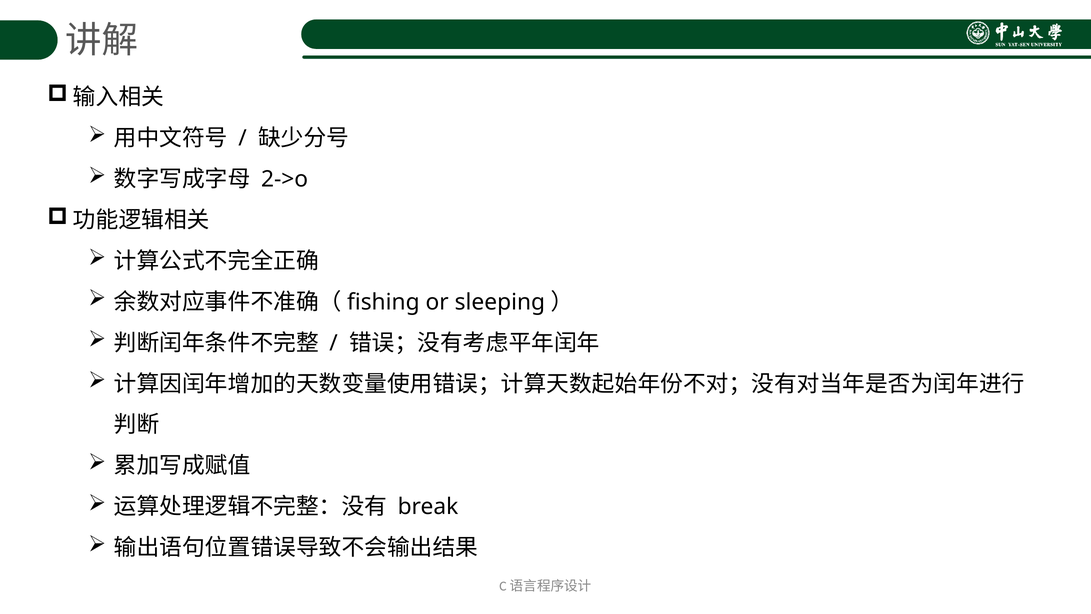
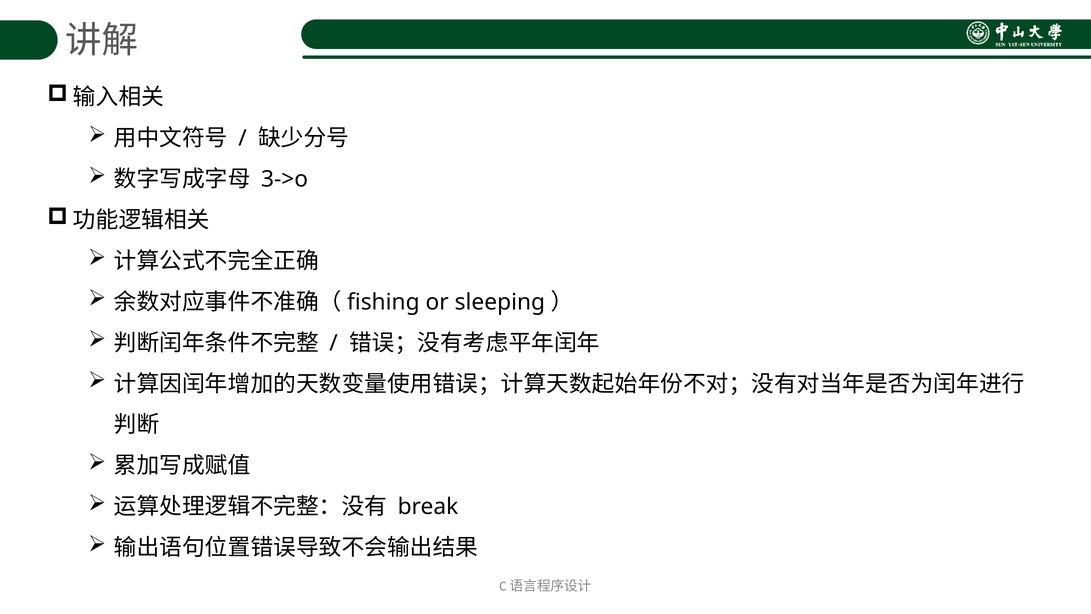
2->o: 2->o -> 3->o
